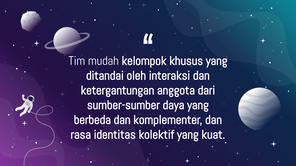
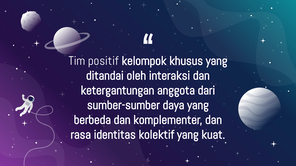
mudah: mudah -> positif
